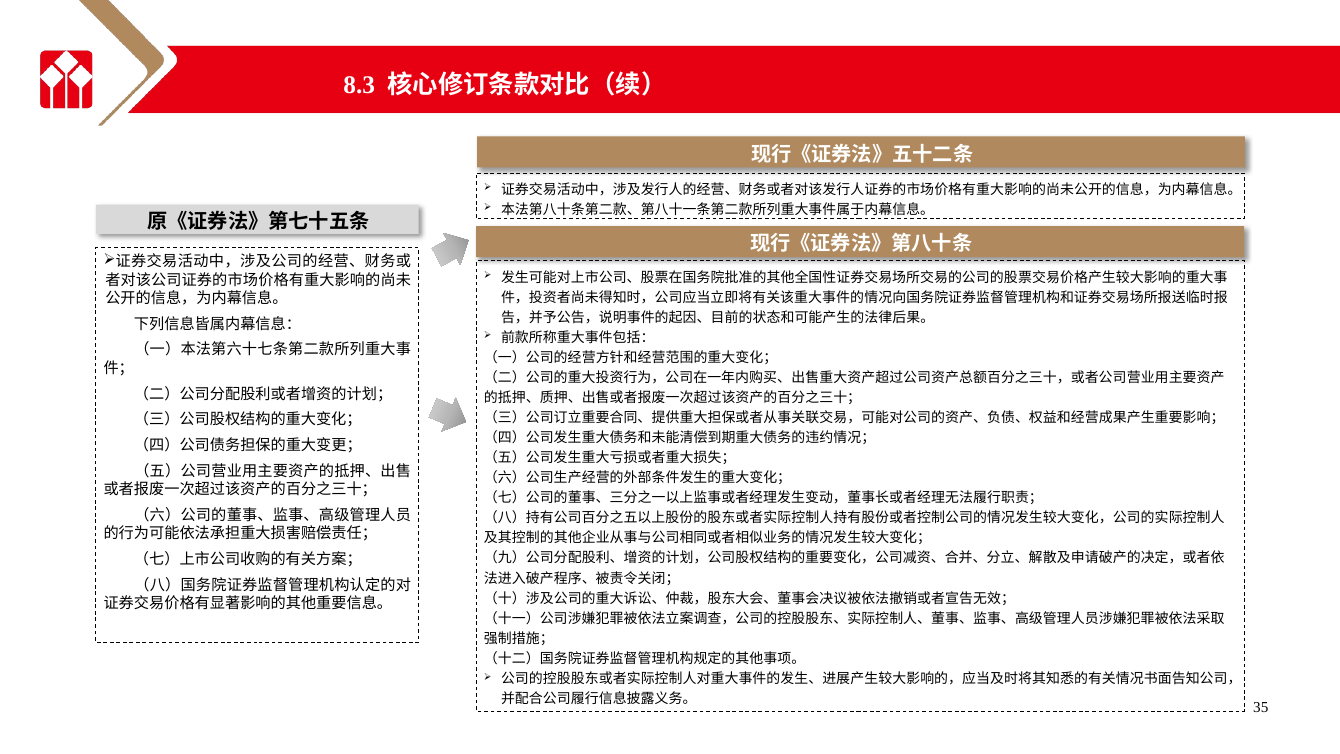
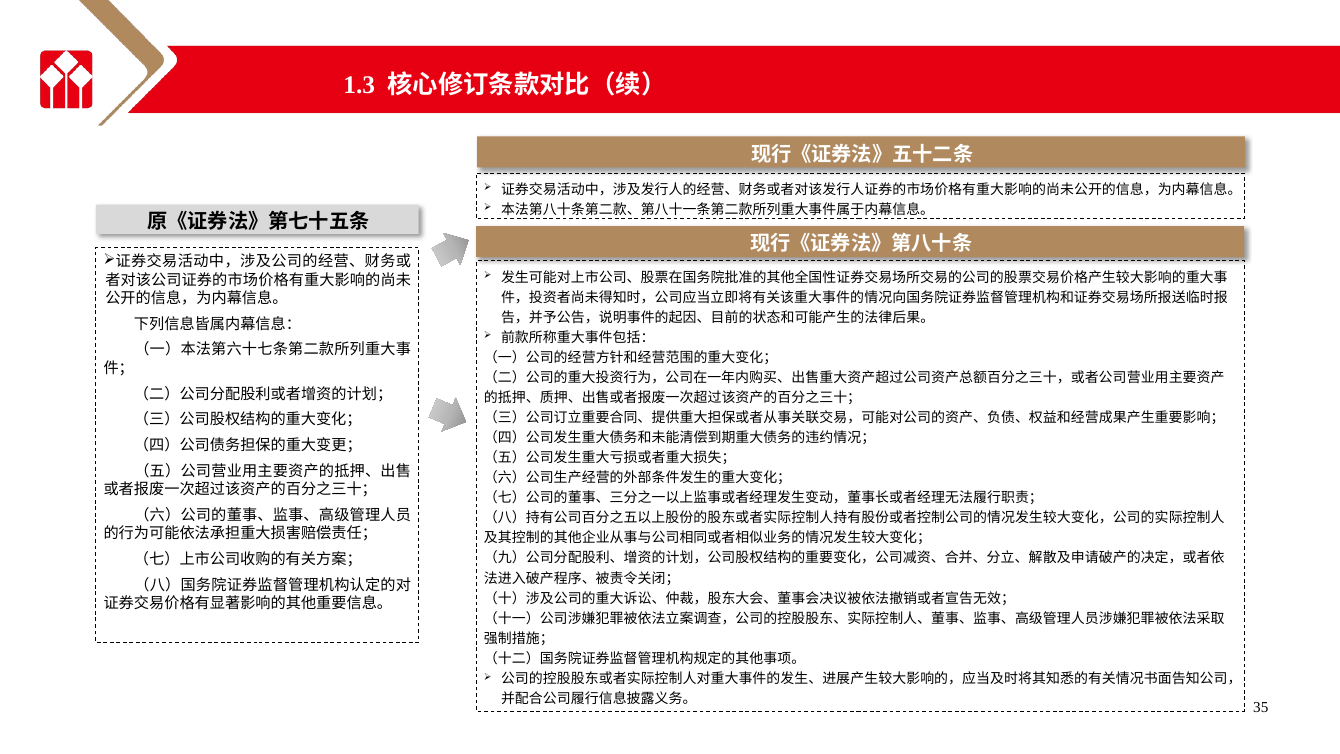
8.3: 8.3 -> 1.3
